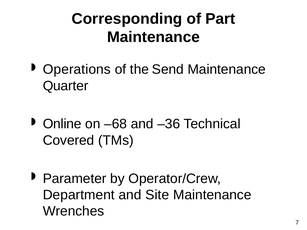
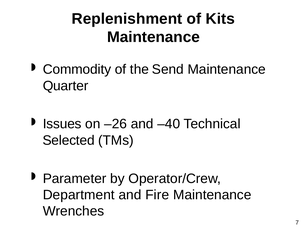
Corresponding: Corresponding -> Replenishment
Part: Part -> Kits
Operations: Operations -> Commodity
Online: Online -> Issues
–68: –68 -> –26
–36: –36 -> –40
Covered: Covered -> Selected
Site: Site -> Fire
